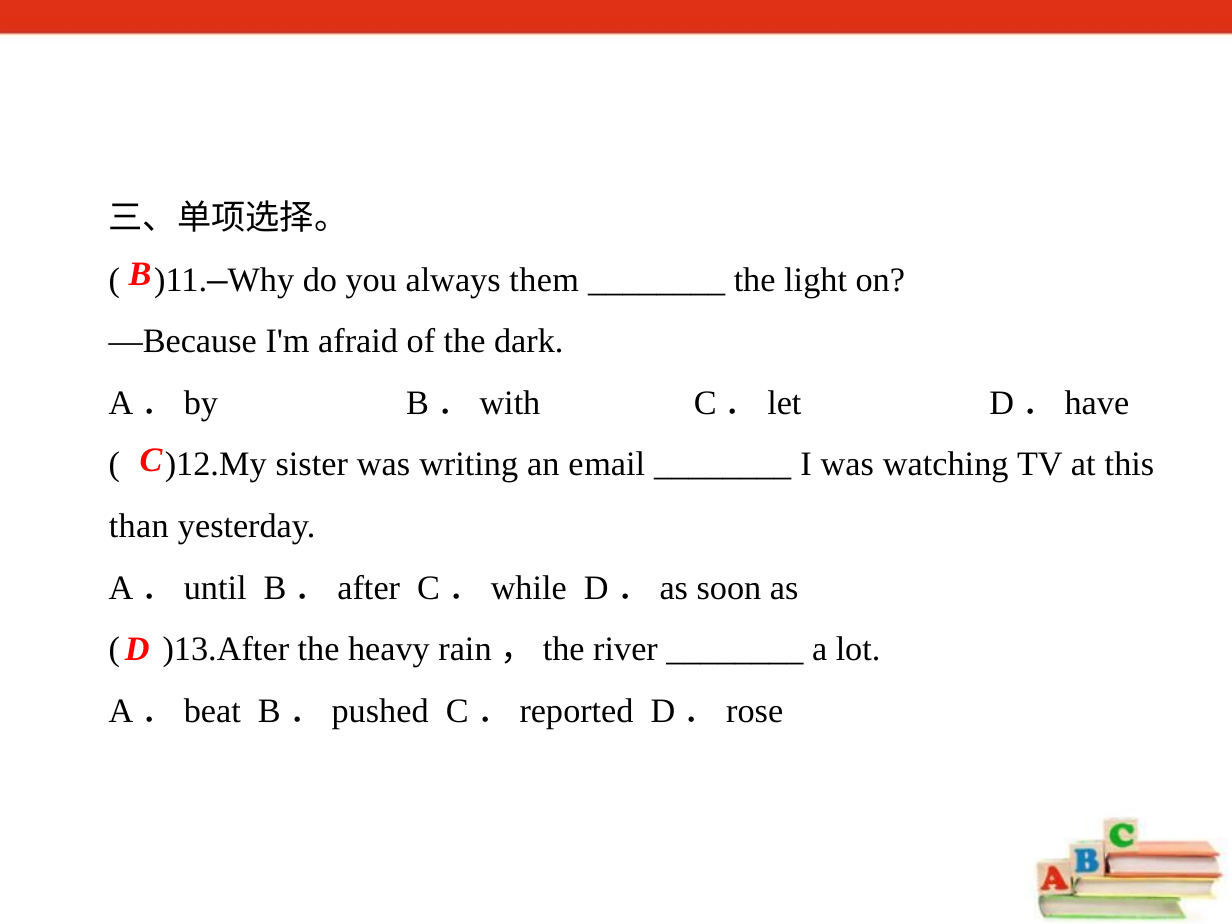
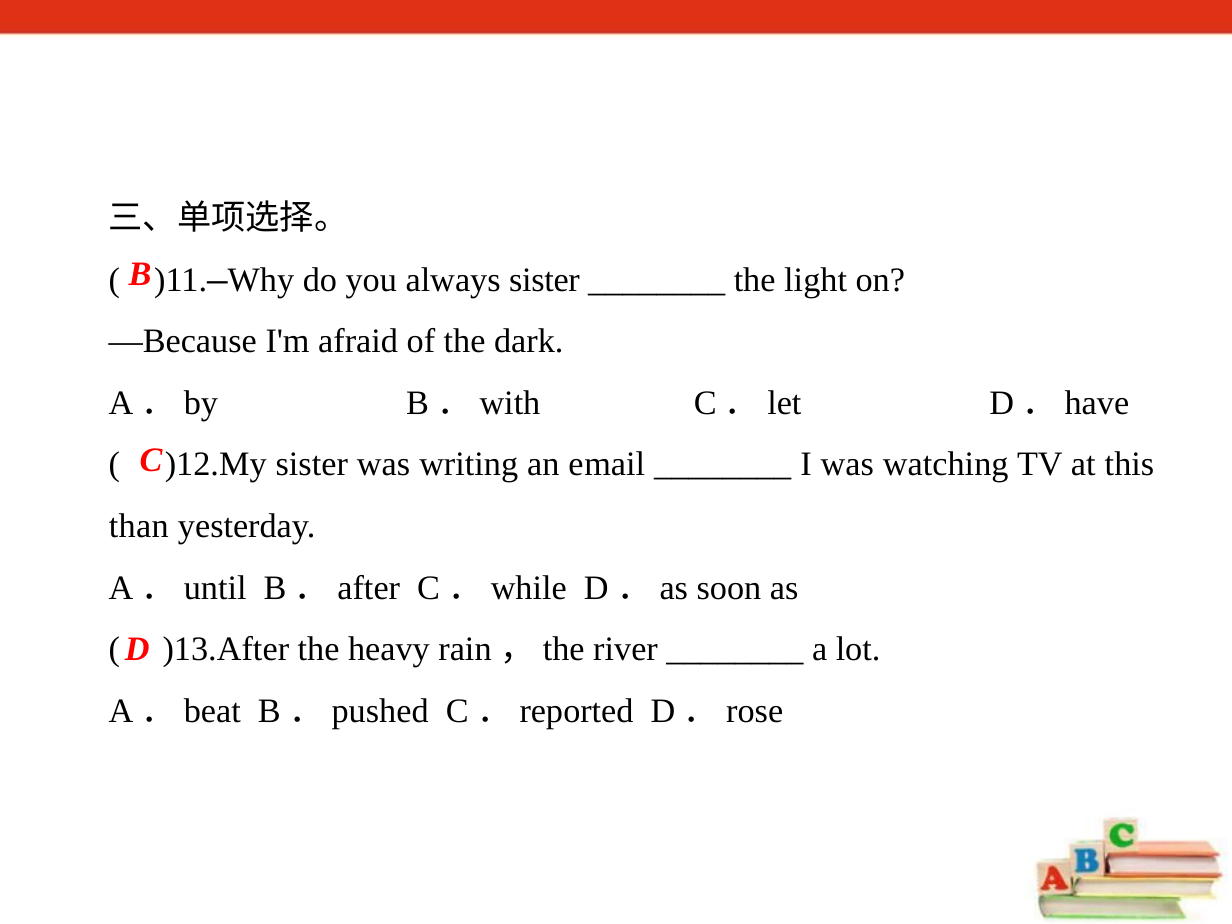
always them: them -> sister
